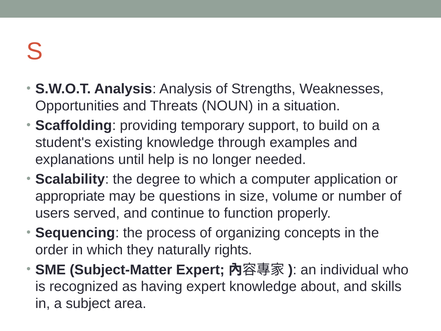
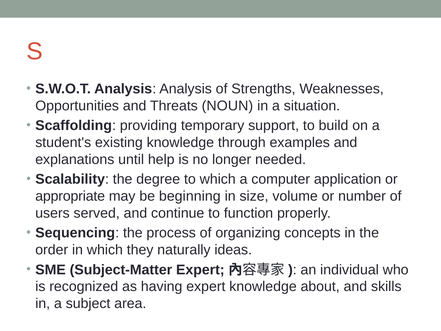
questions: questions -> beginning
rights: rights -> ideas
